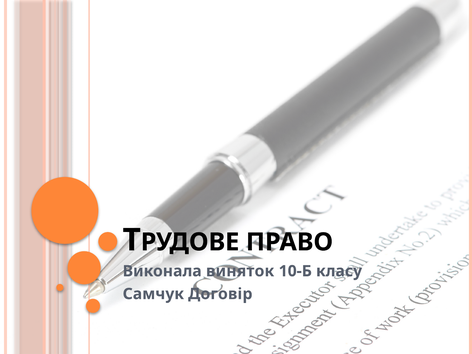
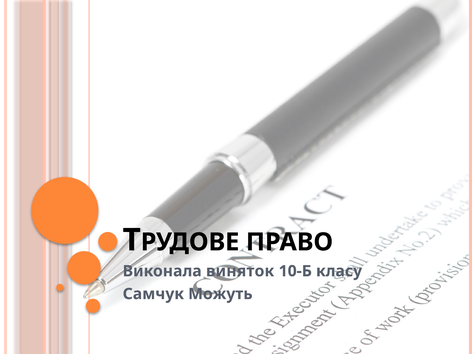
Договір: Договір -> Можуть
